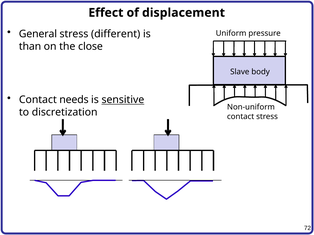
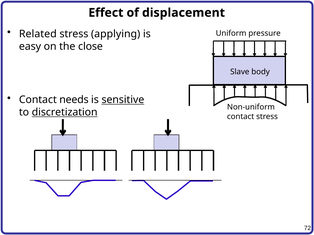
General: General -> Related
different: different -> applying
than: than -> easy
discretization underline: none -> present
